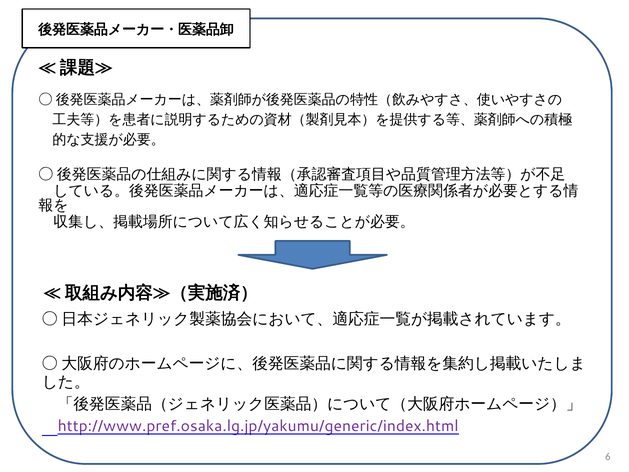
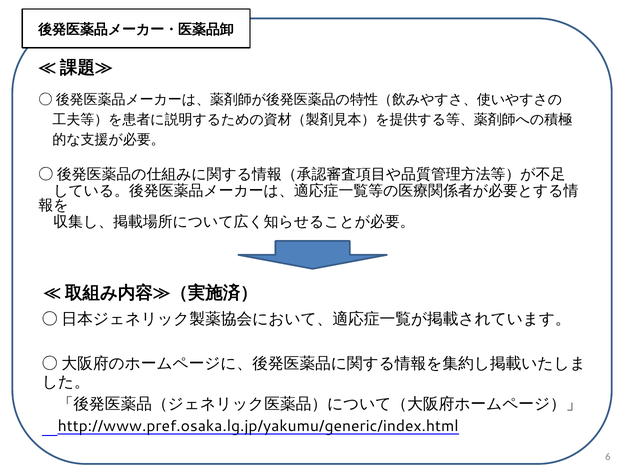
http://www.pref.osaka.lg.jp/yakumu/generic/index.html colour: purple -> black
